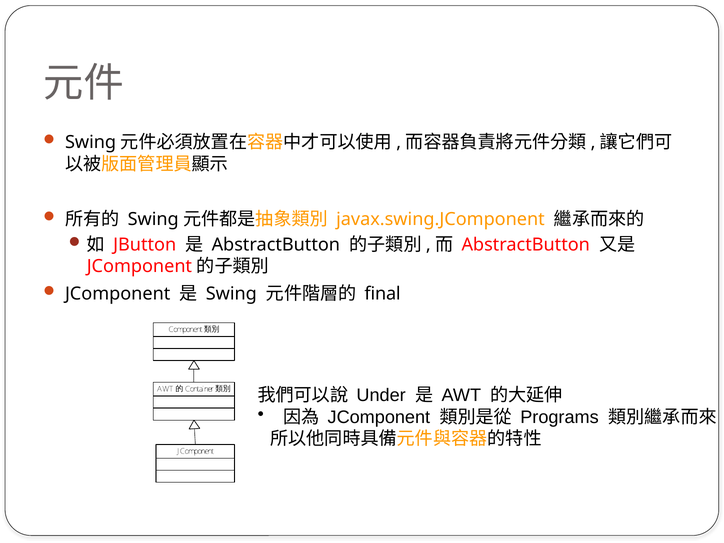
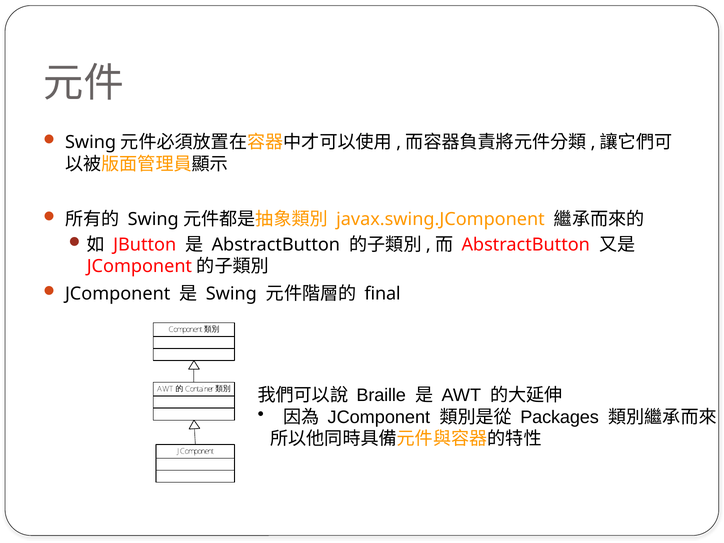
Under: Under -> Braille
Programs: Programs -> Packages
